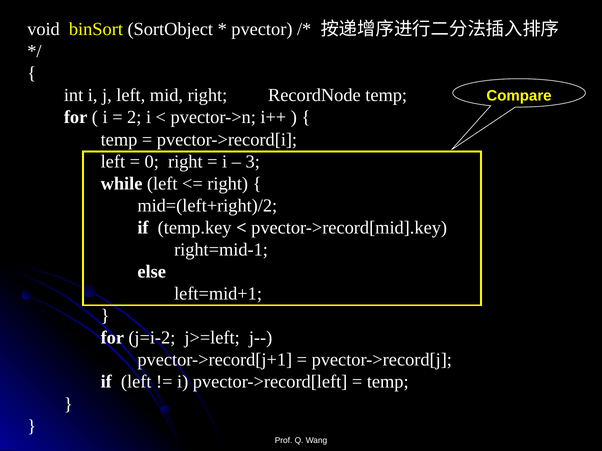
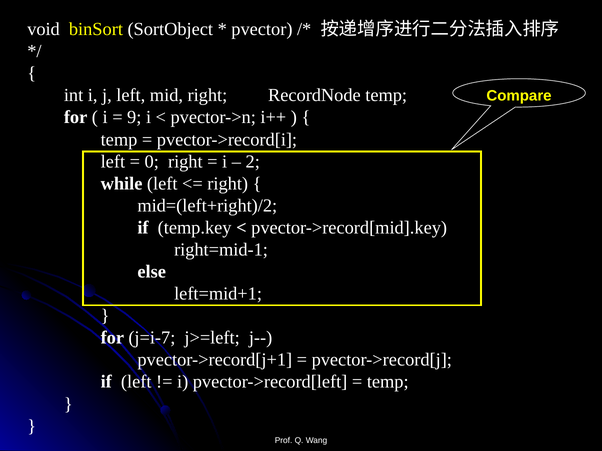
2: 2 -> 9
3: 3 -> 2
j=i-2: j=i-2 -> j=i-7
